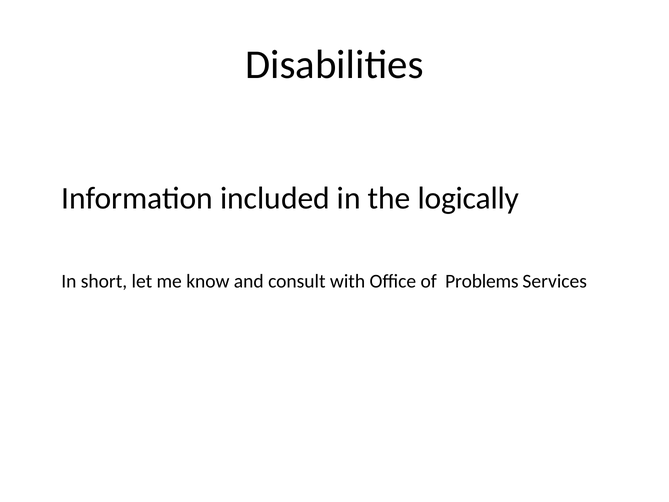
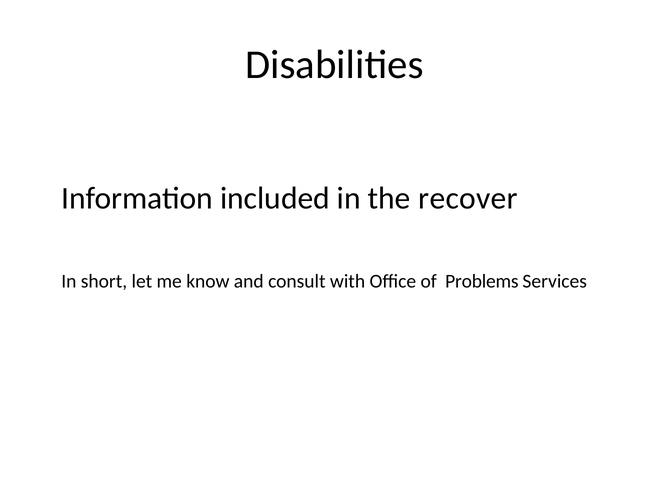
logically: logically -> recover
